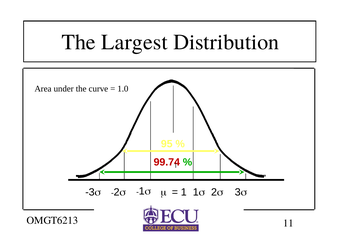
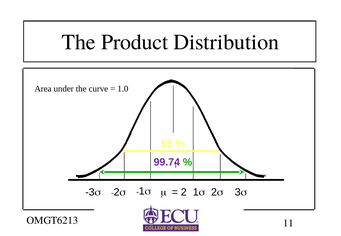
Largest: Largest -> Product
99.74 colour: red -> purple
1 at (184, 192): 1 -> 2
